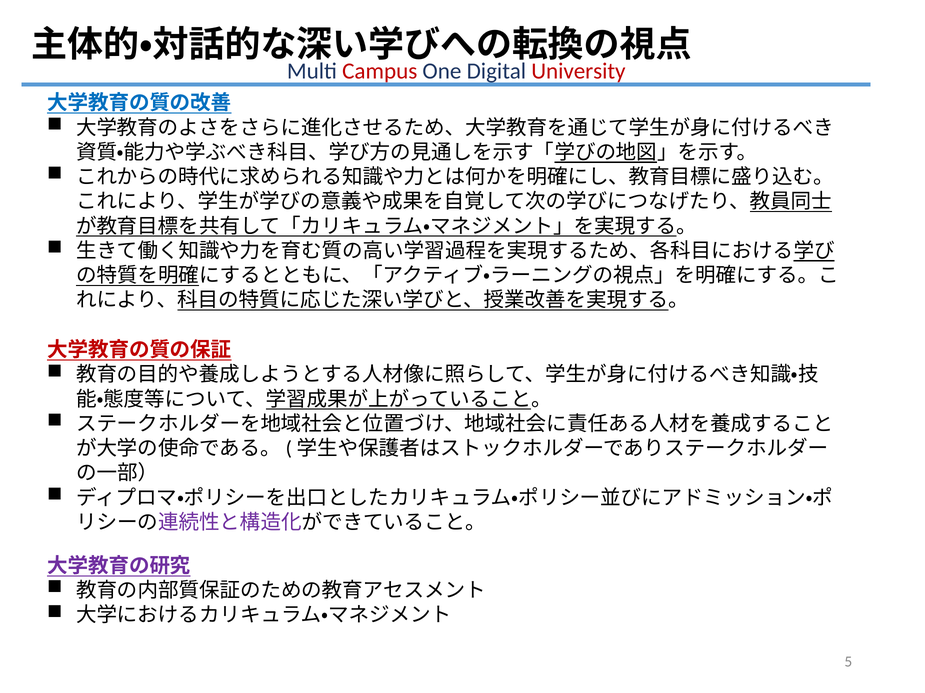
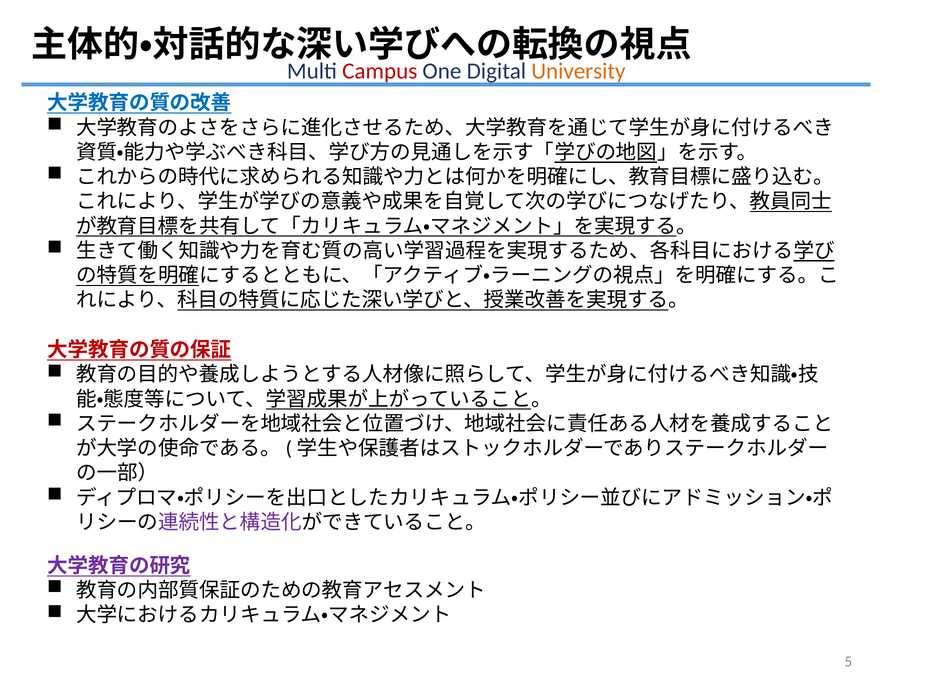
University colour: red -> orange
